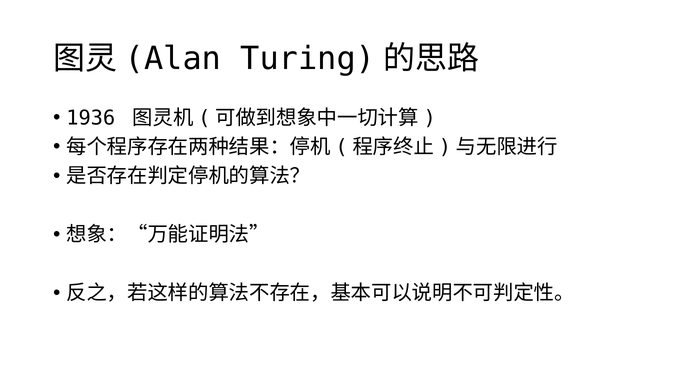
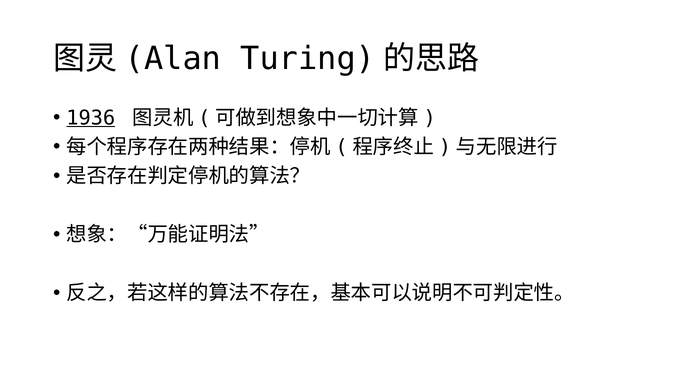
1936 underline: none -> present
